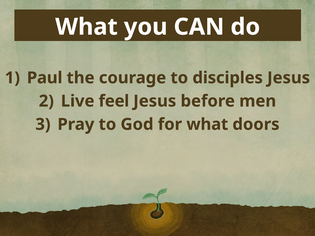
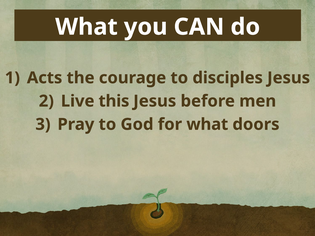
Paul: Paul -> Acts
feel: feel -> this
